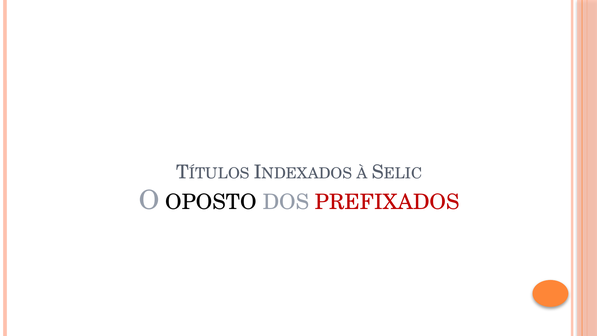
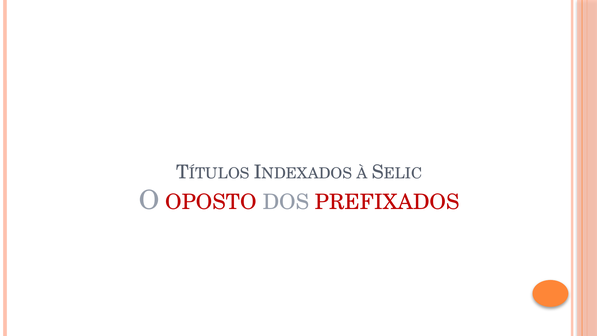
OPOSTO colour: black -> red
